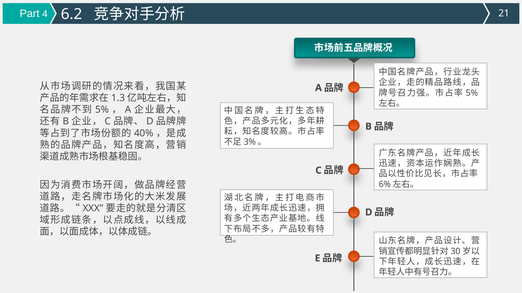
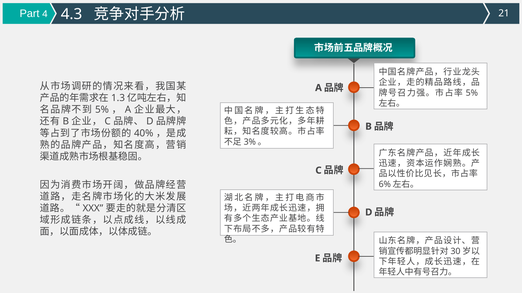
6.2: 6.2 -> 4.3
